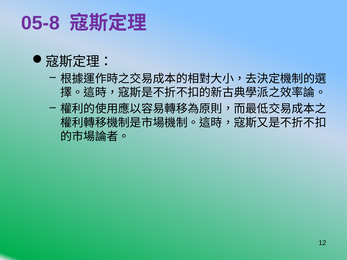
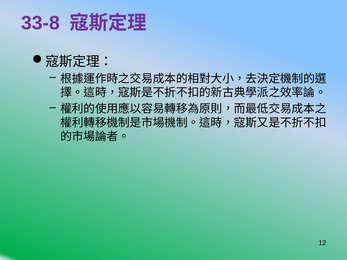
05-8: 05-8 -> 33-8
